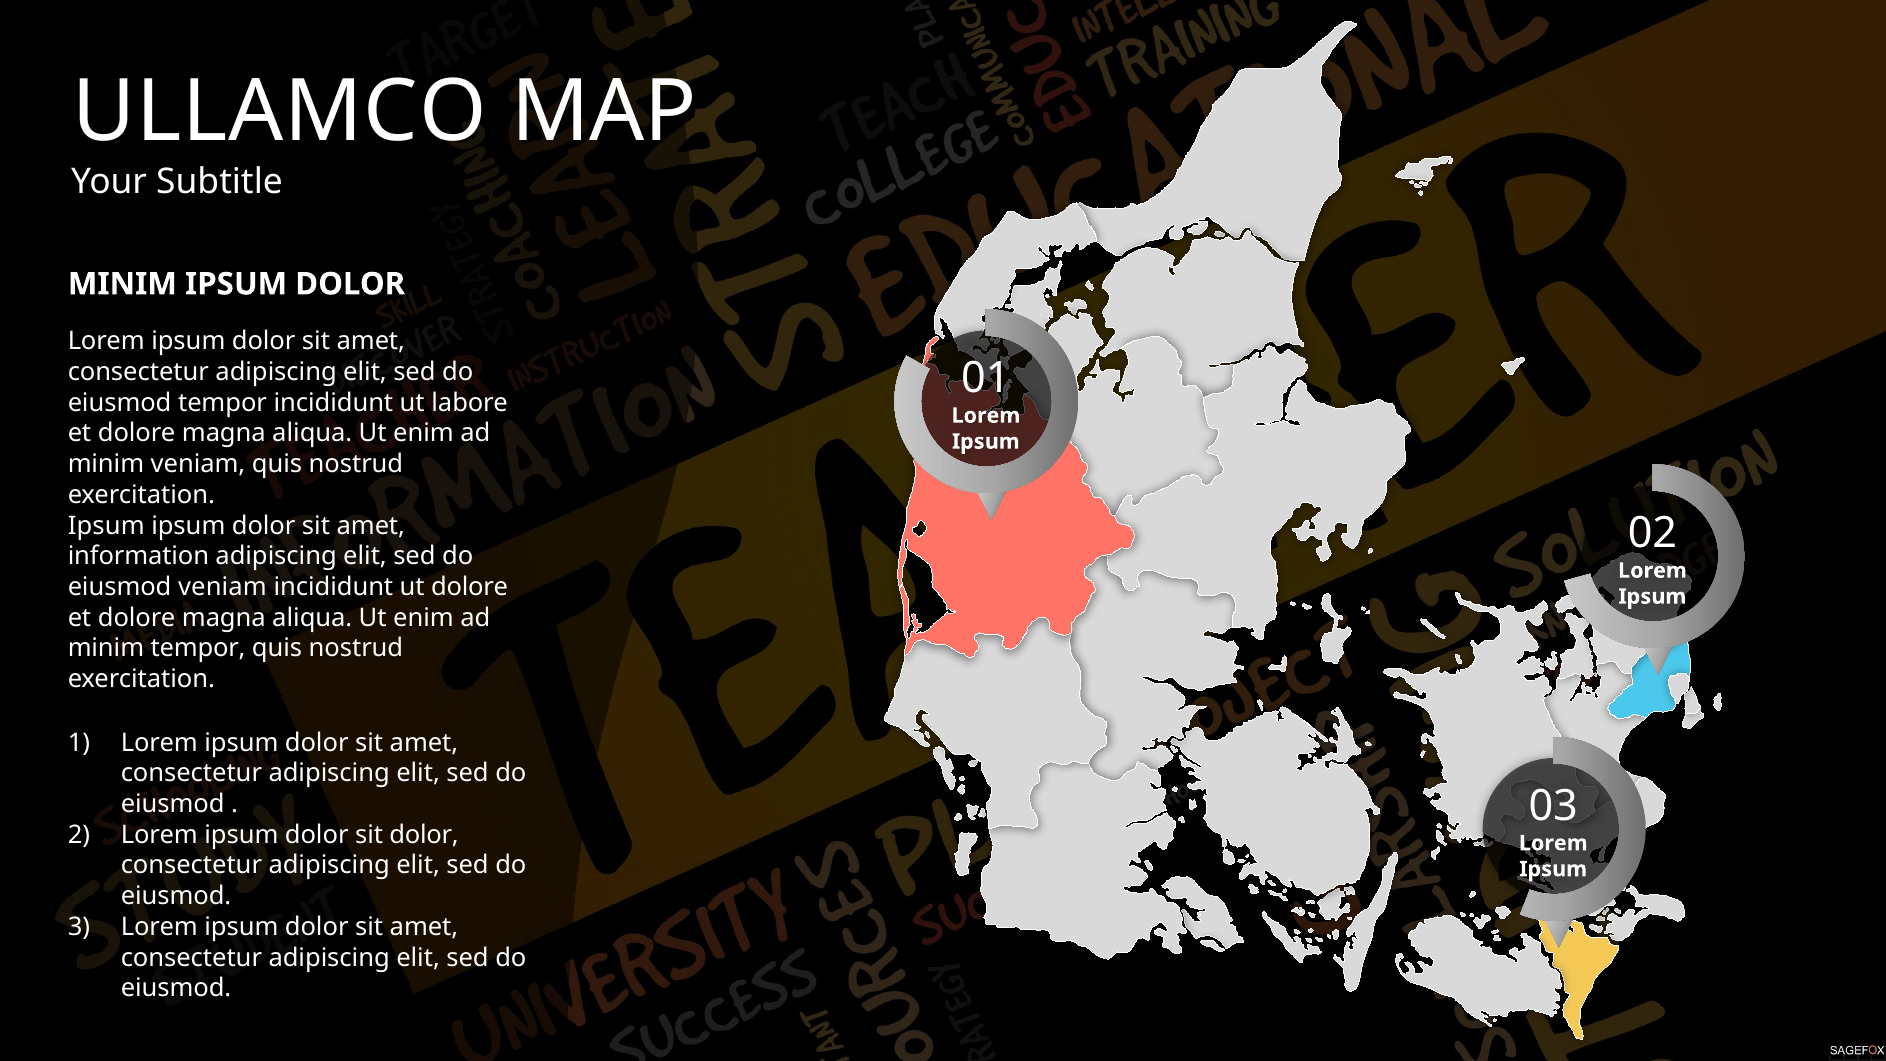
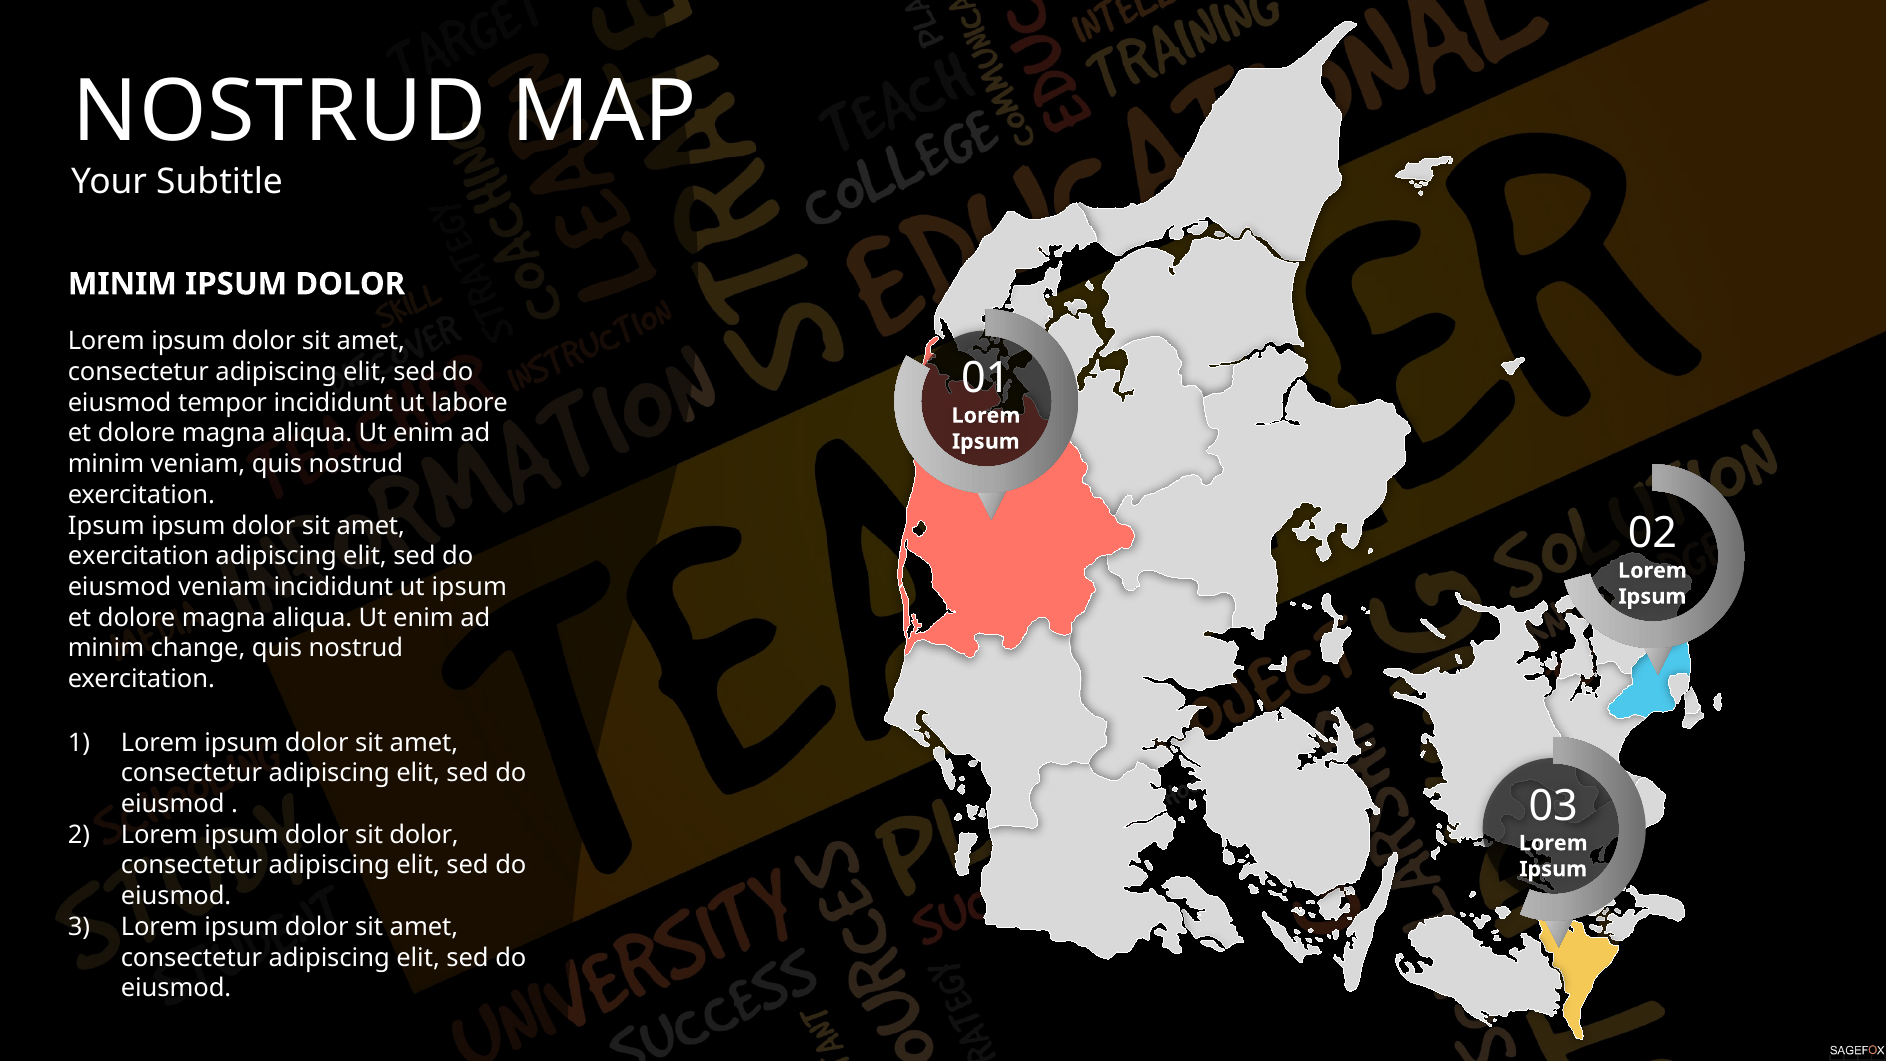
ULLAMCO at (279, 112): ULLAMCO -> NOSTRUD
information at (138, 556): information -> exercitation
ut dolore: dolore -> ipsum
minim tempor: tempor -> change
